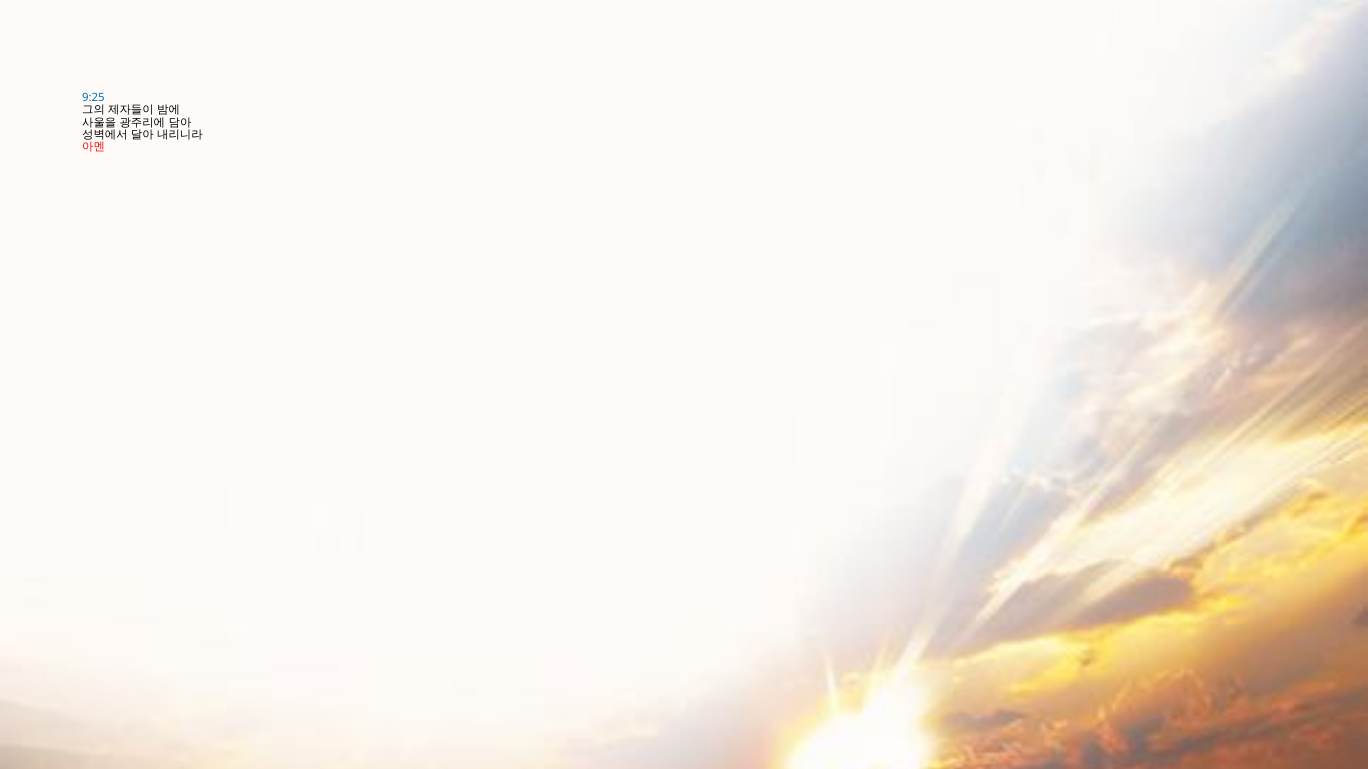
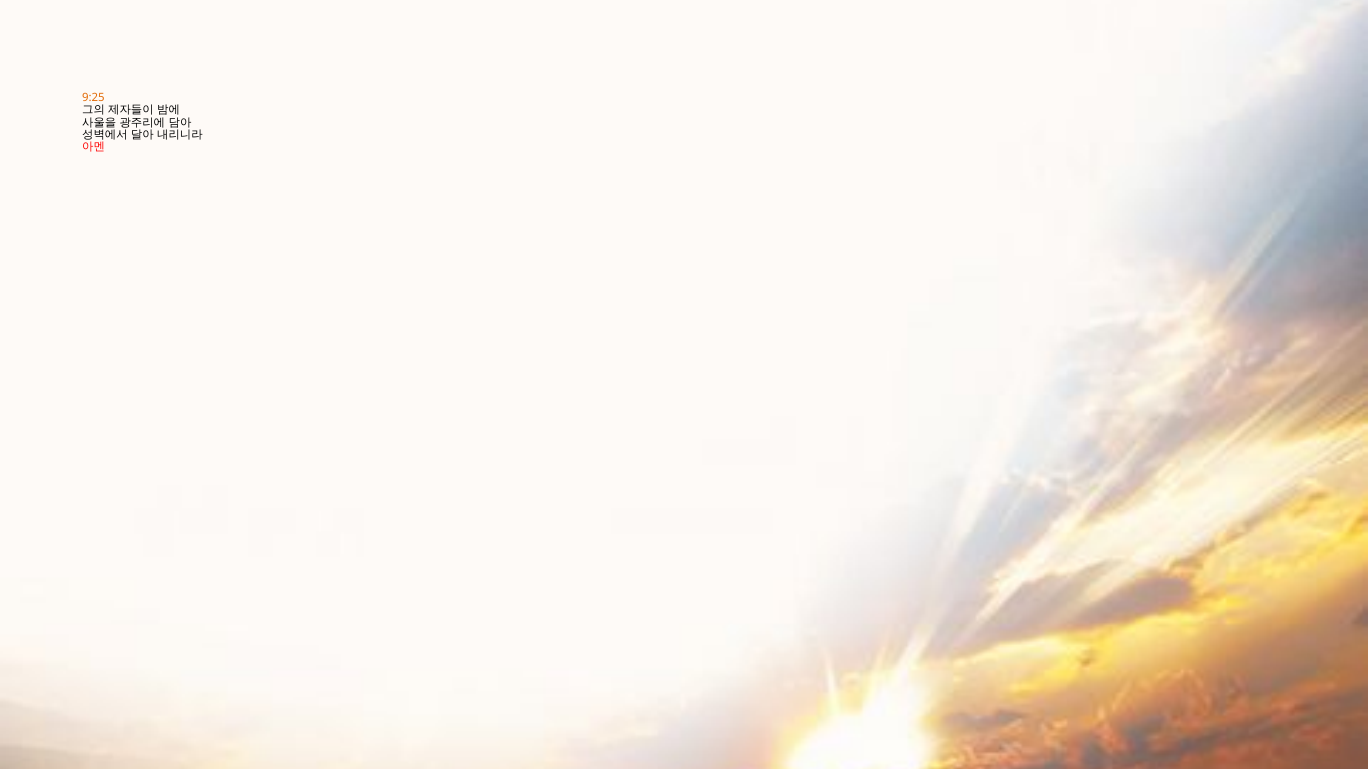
9:25 colour: blue -> orange
